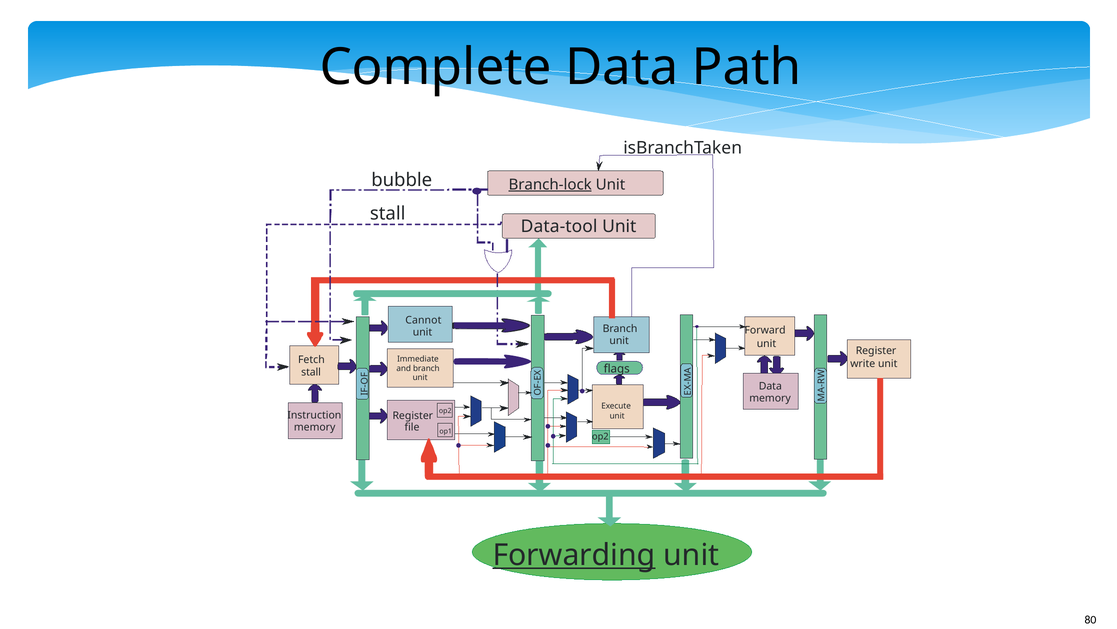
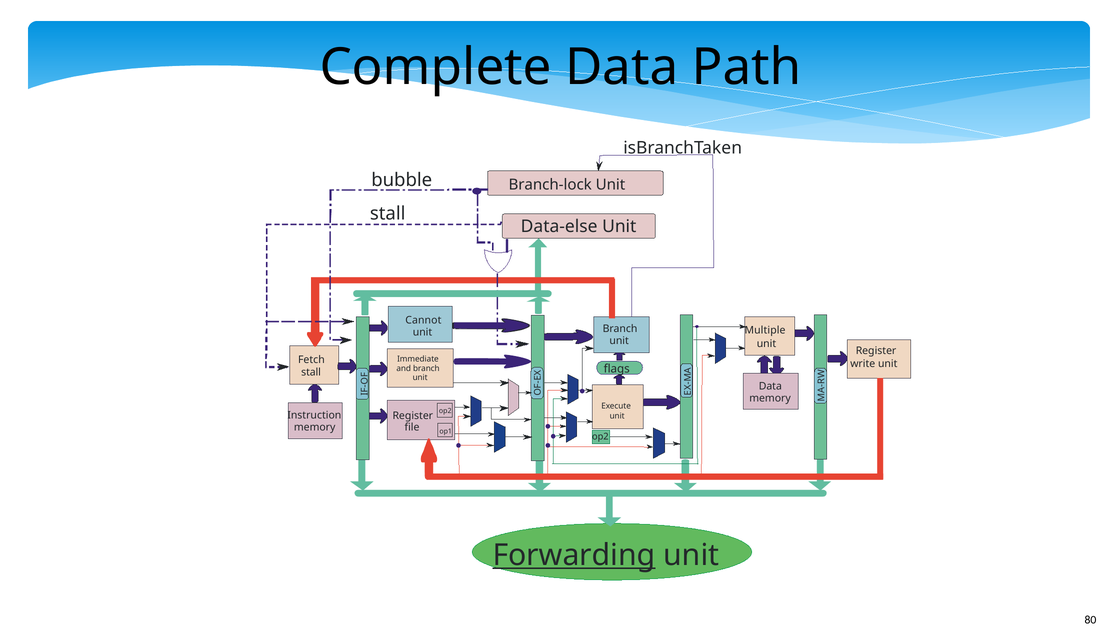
Branch-lock underline: present -> none
Data-tool: Data-tool -> Data-else
Forward: Forward -> Multiple
